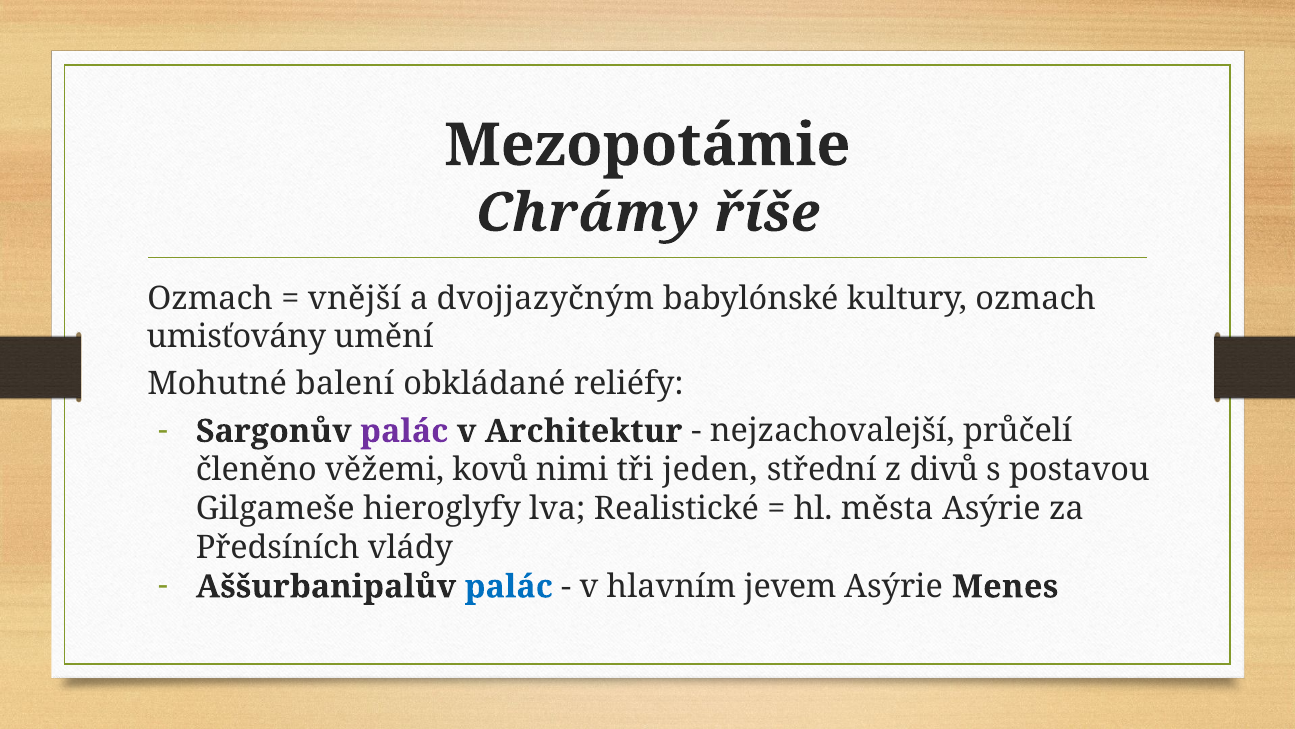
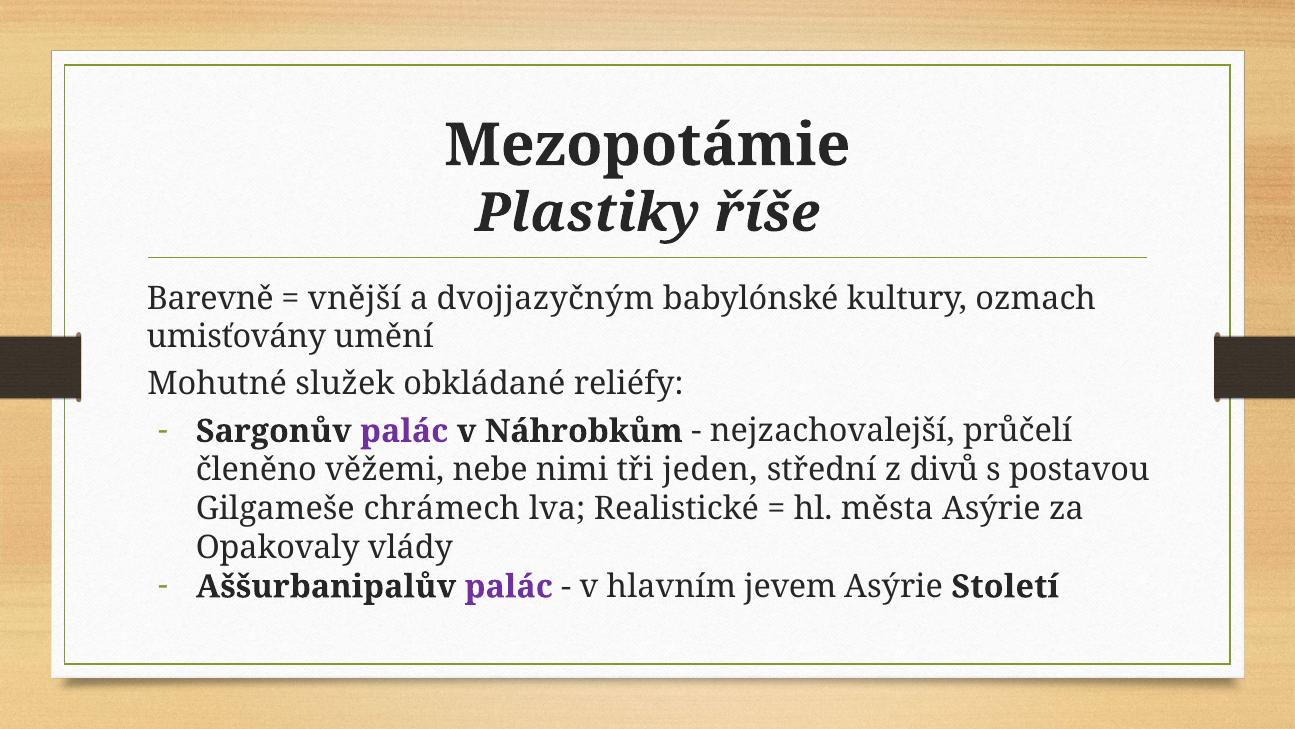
Chrámy: Chrámy -> Plastiky
Ozmach at (210, 298): Ozmach -> Barevně
balení: balení -> služek
Architektur: Architektur -> Náhrobkům
kovů: kovů -> nebe
hieroglyfy: hieroglyfy -> chrámech
Předsíních: Předsíních -> Opakovaly
palác at (509, 586) colour: blue -> purple
Menes: Menes -> Století
